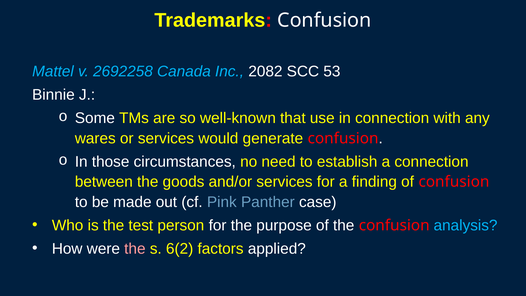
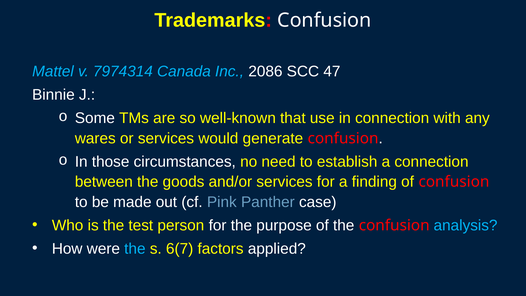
2692258: 2692258 -> 7974314
2082: 2082 -> 2086
53: 53 -> 47
the at (135, 249) colour: pink -> light blue
6(2: 6(2 -> 6(7
